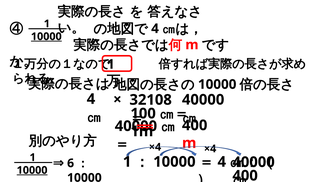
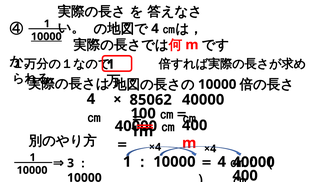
32108: 32108 -> 85062
6: 6 -> 3
10000 at (32, 170) underline: present -> none
